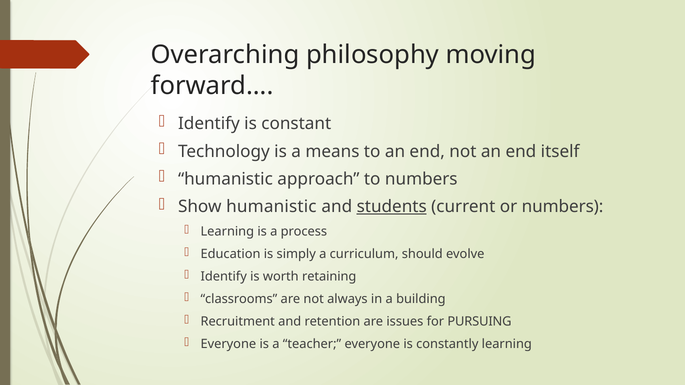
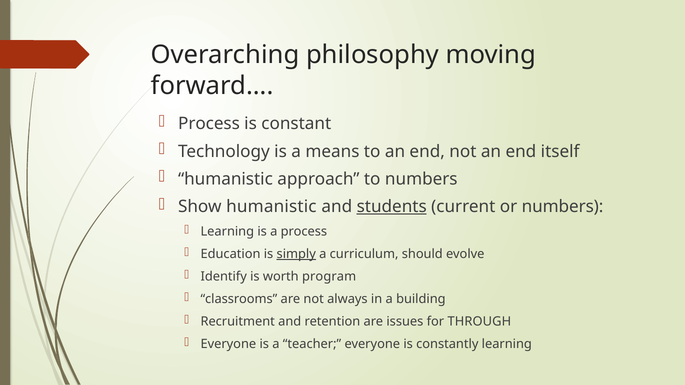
Identify at (209, 124): Identify -> Process
simply underline: none -> present
retaining: retaining -> program
PURSUING: PURSUING -> THROUGH
